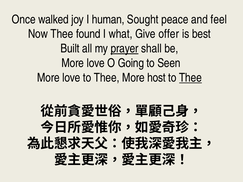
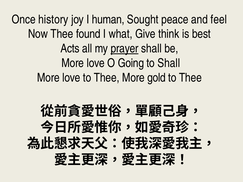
walked: walked -> history
offer: offer -> think
Built: Built -> Acts
to Seen: Seen -> Shall
host: host -> gold
Thee at (190, 78) underline: present -> none
